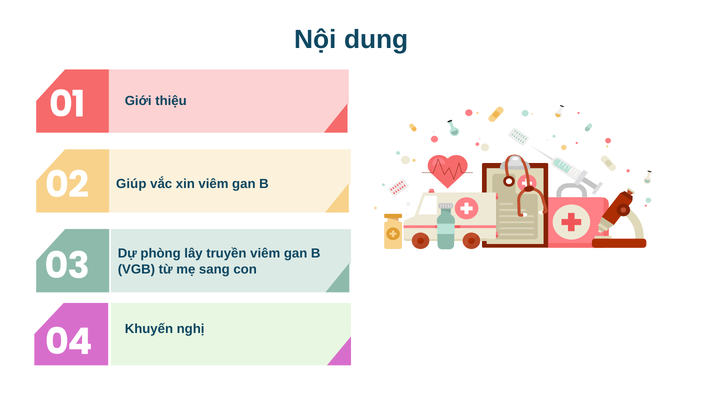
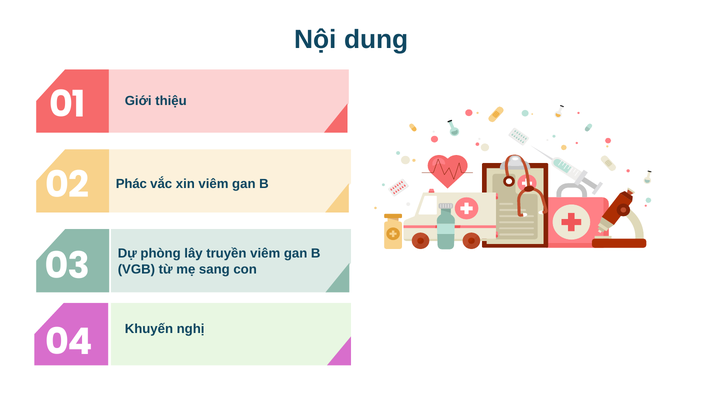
Giúp: Giúp -> Phác
